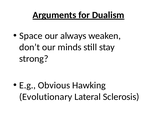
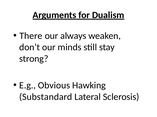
Space: Space -> There
Evolutionary: Evolutionary -> Substandard
